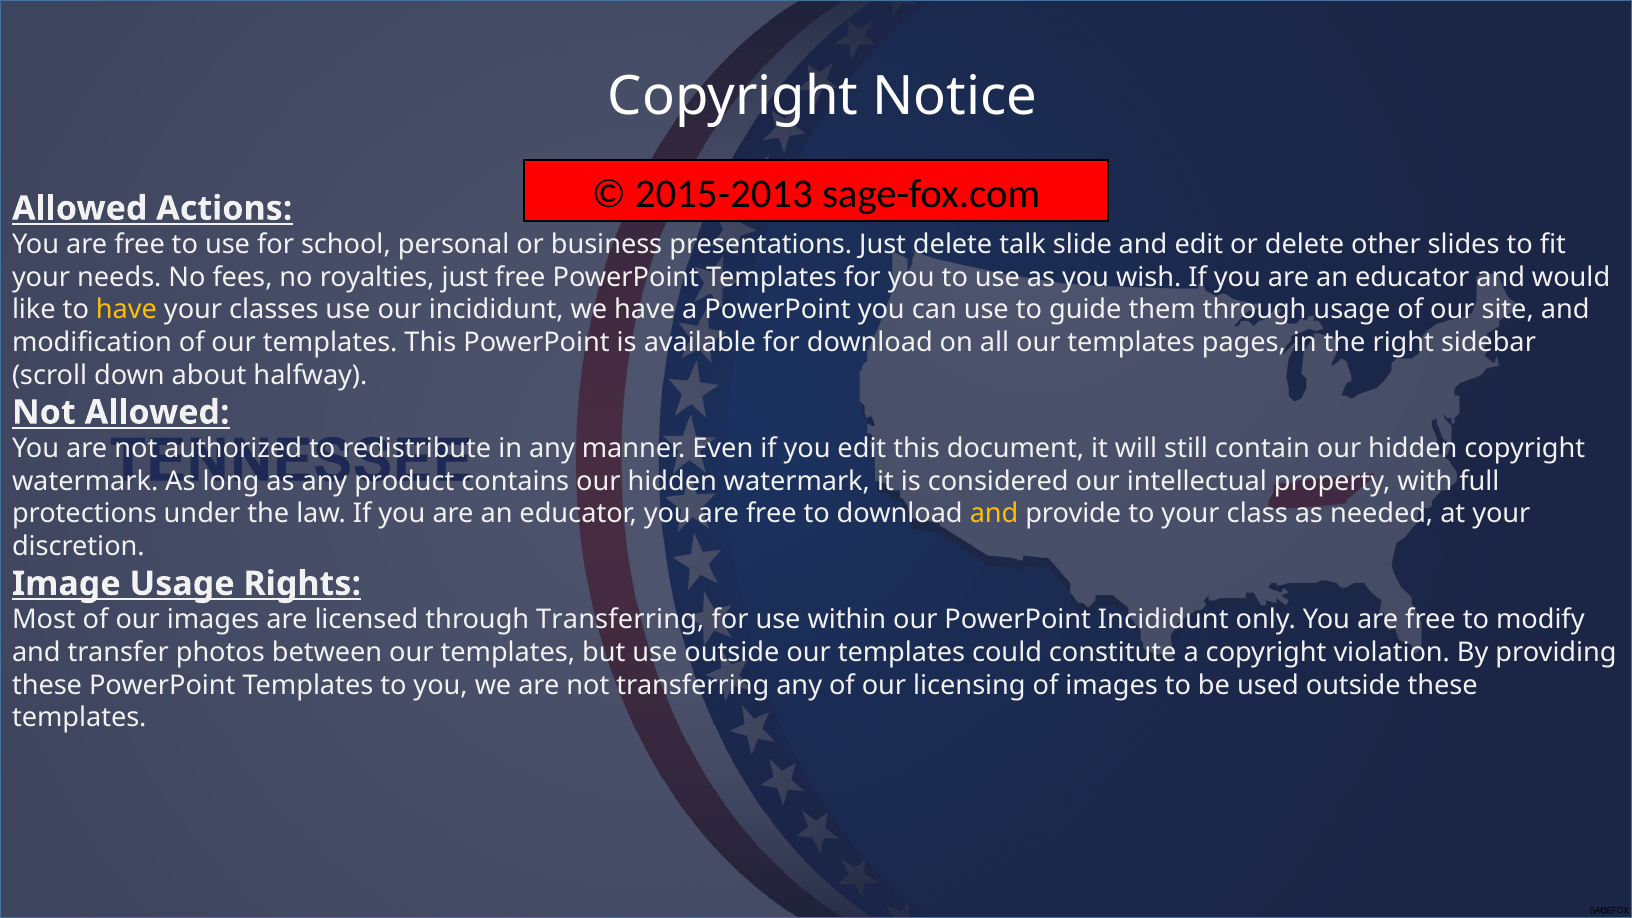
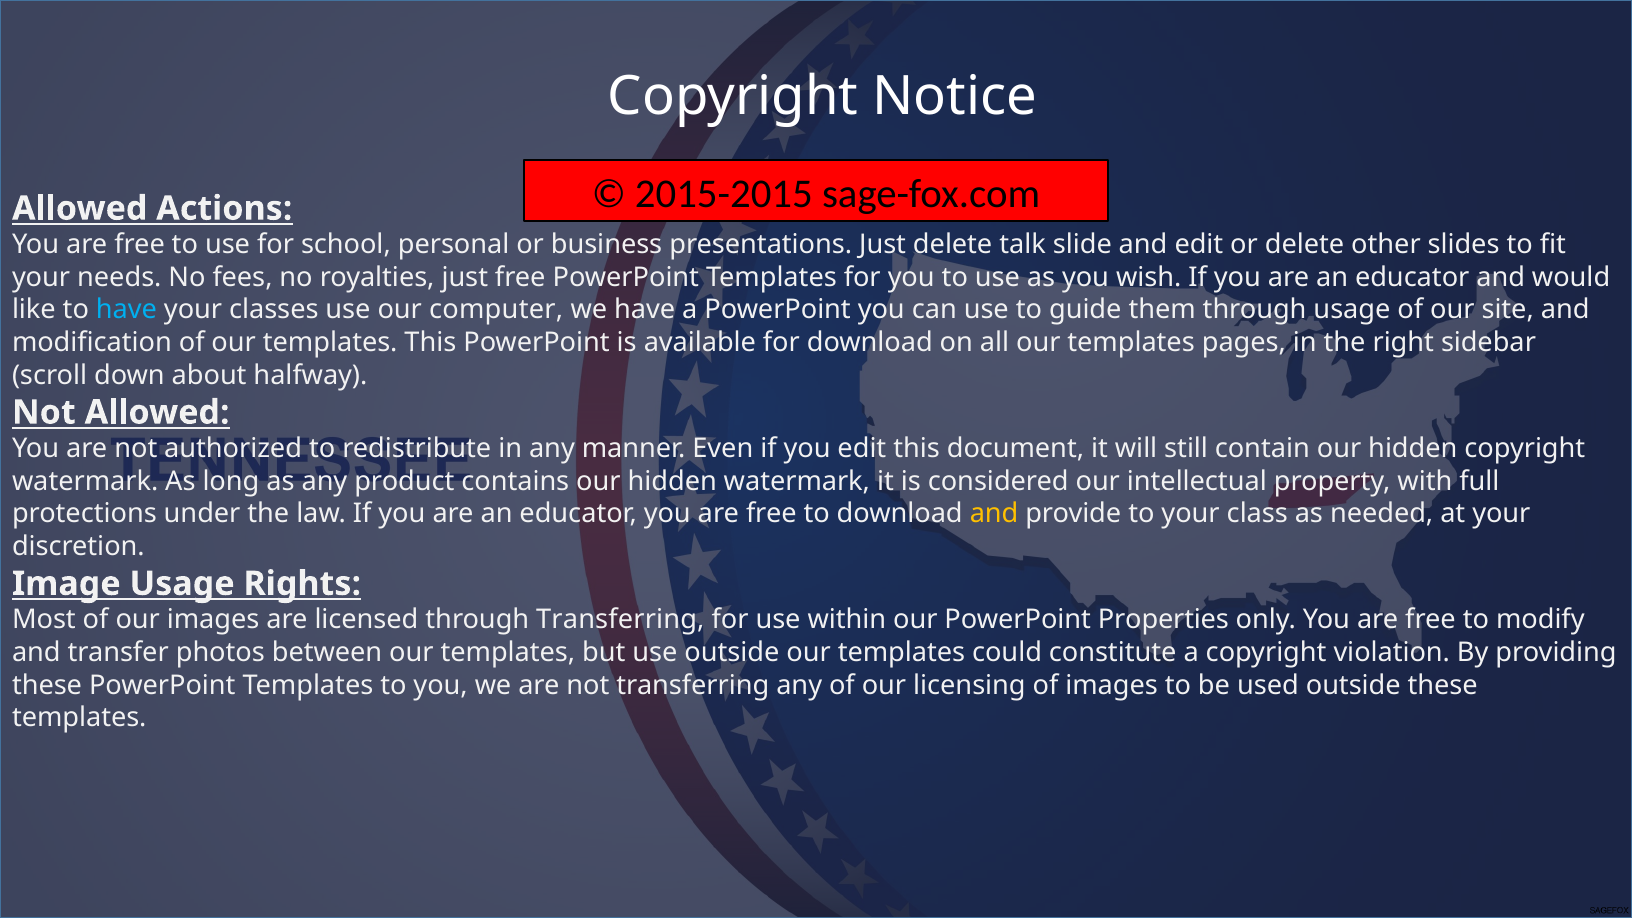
2015-2013: 2015-2013 -> 2015-2015
have at (126, 310) colour: yellow -> light blue
our incididunt: incididunt -> computer
PowerPoint Incididunt: Incididunt -> Properties
